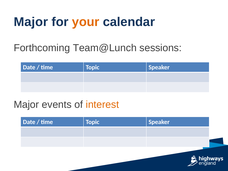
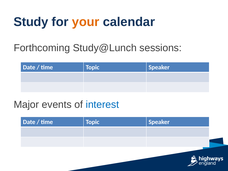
Major at (31, 22): Major -> Study
Team@Lunch: Team@Lunch -> Study@Lunch
interest colour: orange -> blue
